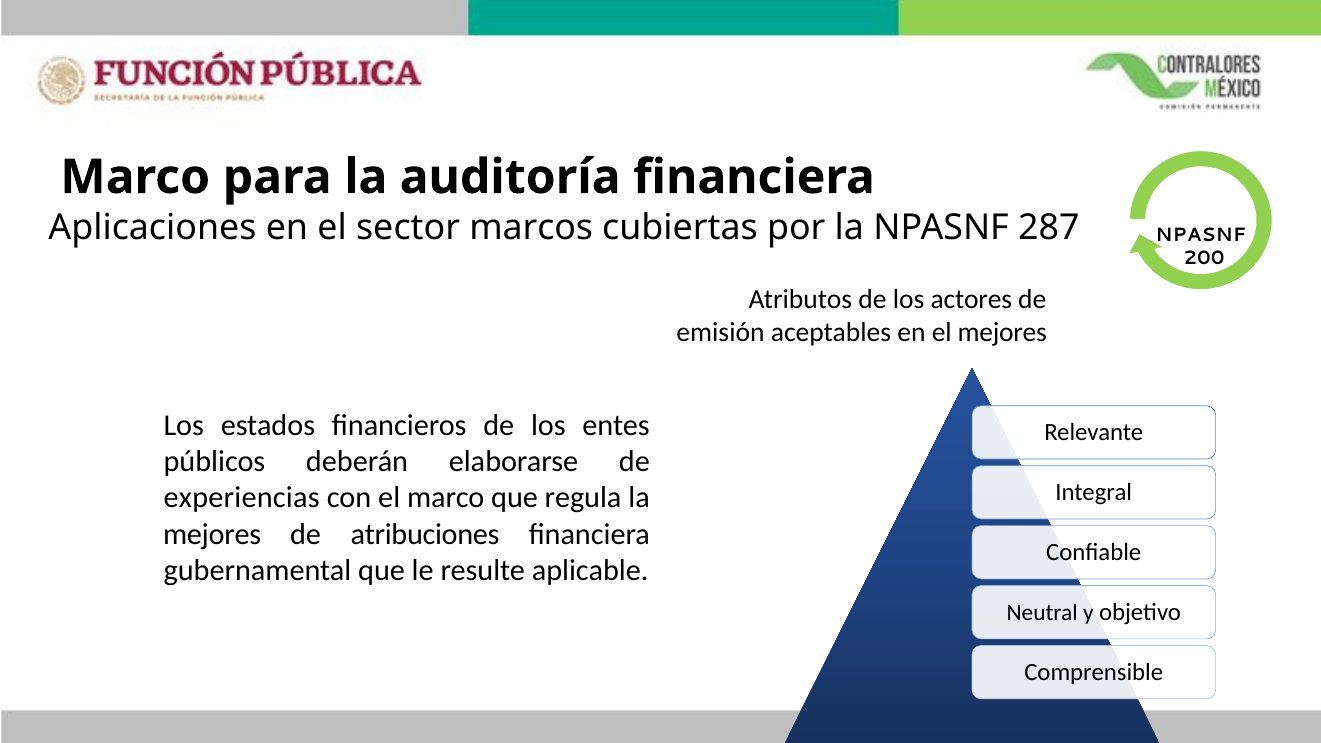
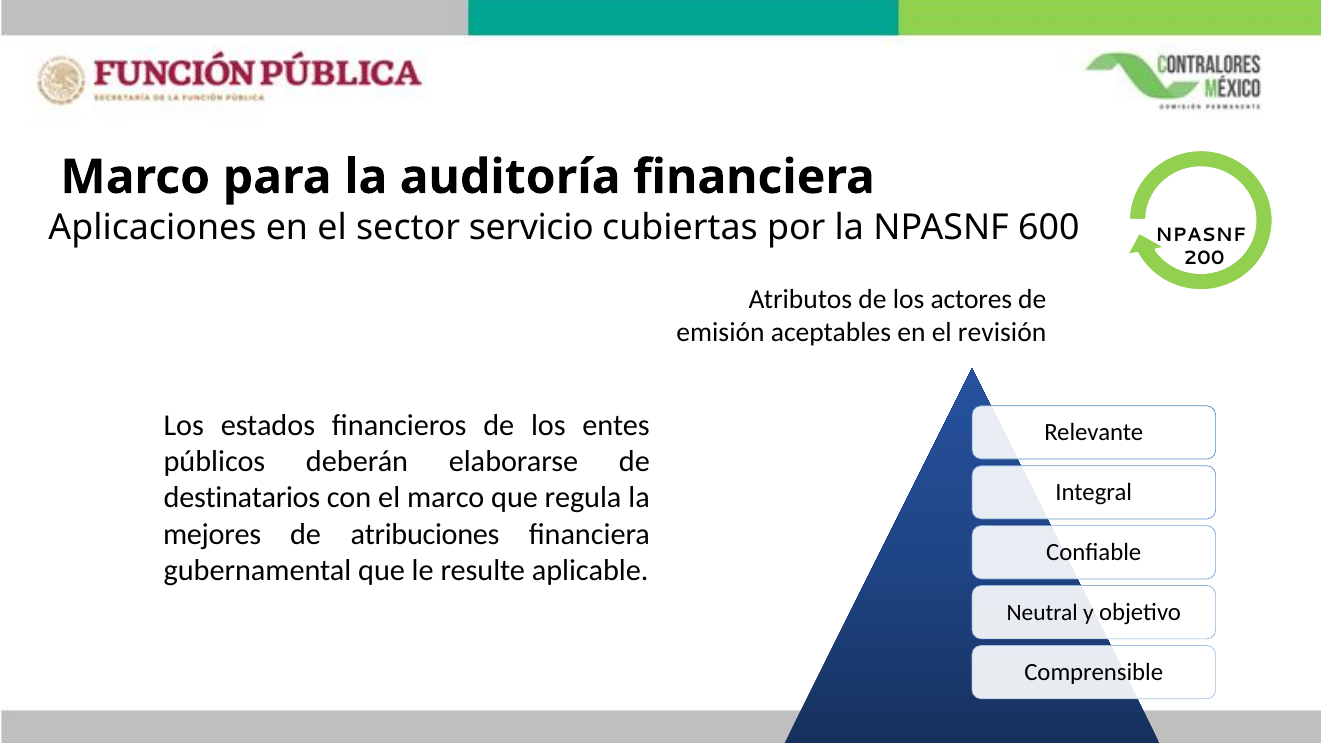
marcos: marcos -> servicio
287: 287 -> 600
el mejores: mejores -> revisión
experiencias: experiencias -> destinatarios
